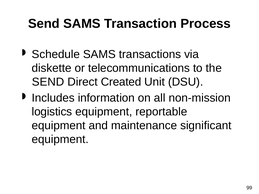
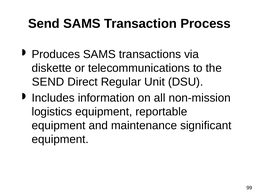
Schedule: Schedule -> Produces
Created: Created -> Regular
